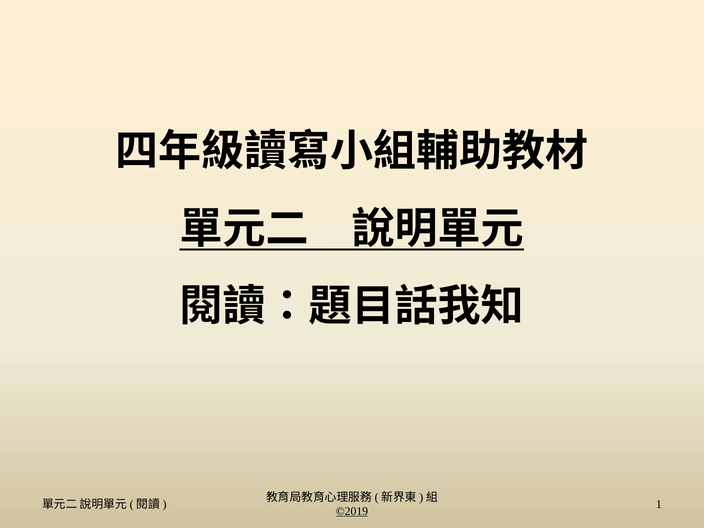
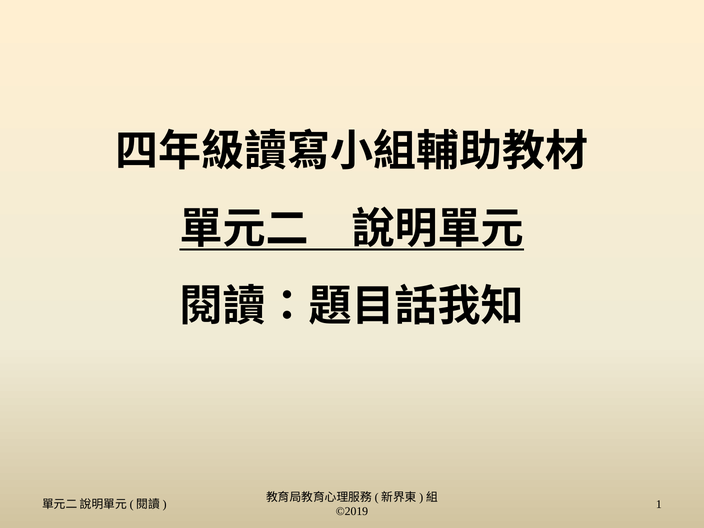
©2019 underline: present -> none
